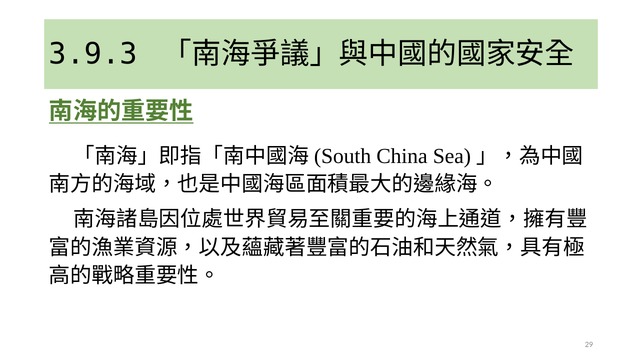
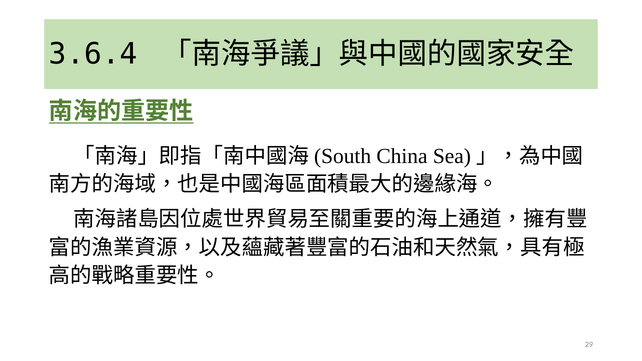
3.9.3: 3.9.3 -> 3.6.4
